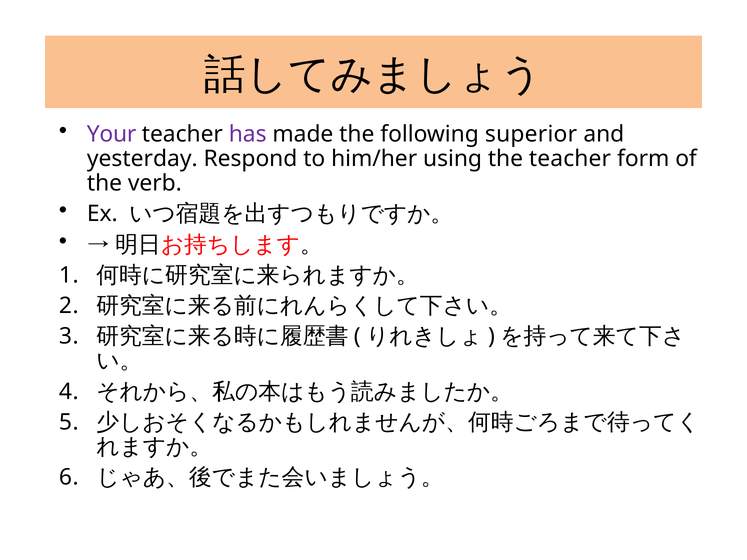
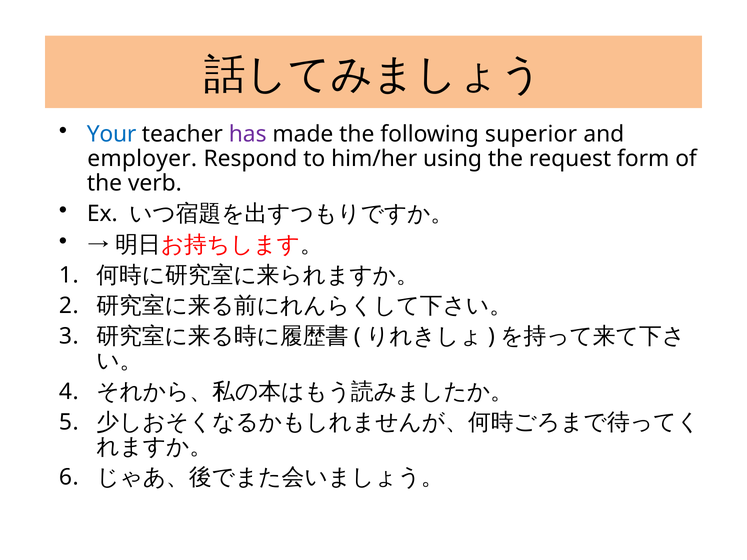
Your colour: purple -> blue
yesterday: yesterday -> employer
the teacher: teacher -> request
